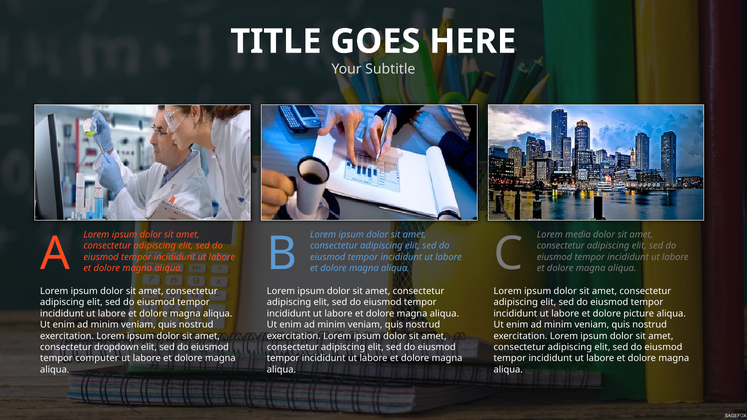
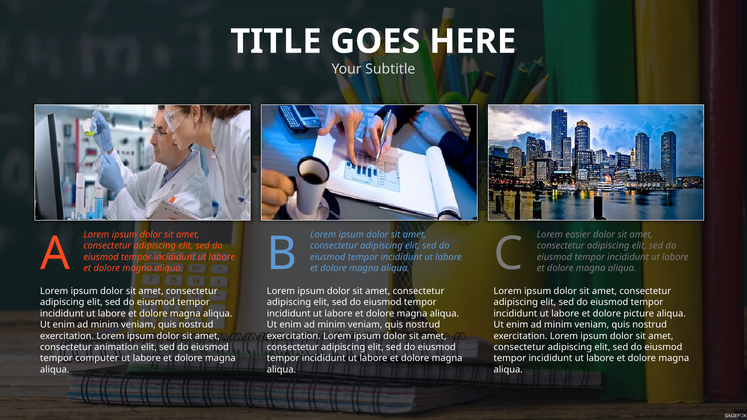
media: media -> easier
dropdown: dropdown -> animation
